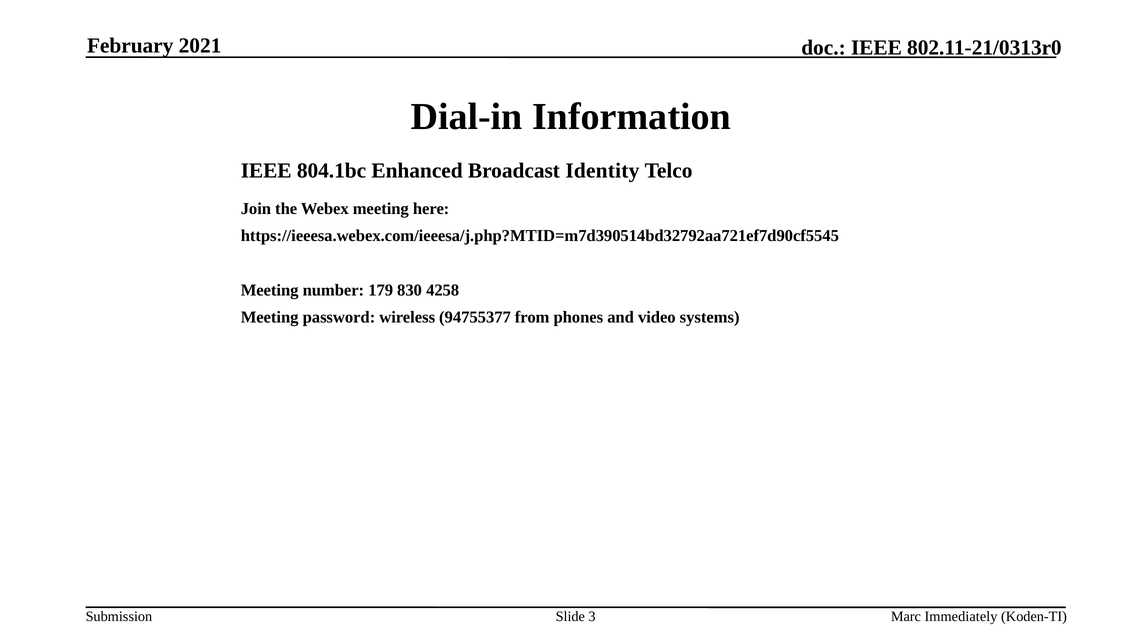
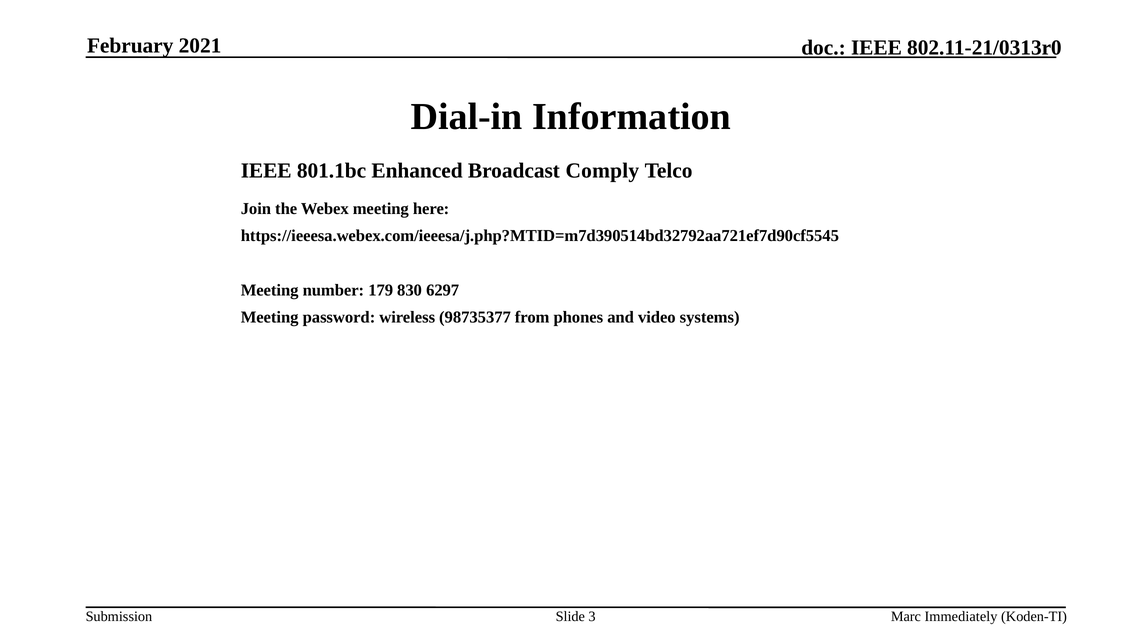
804.1bc: 804.1bc -> 801.1bc
Identity: Identity -> Comply
4258: 4258 -> 6297
94755377: 94755377 -> 98735377
